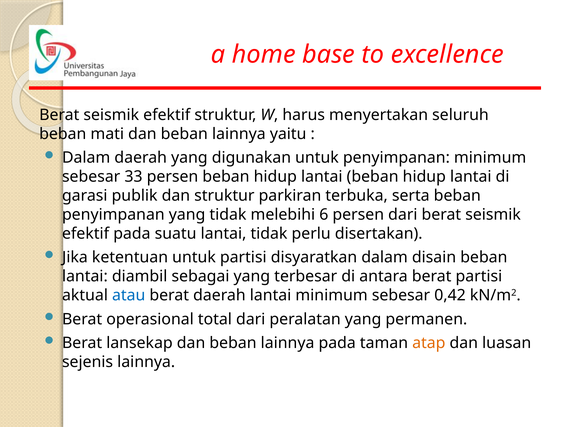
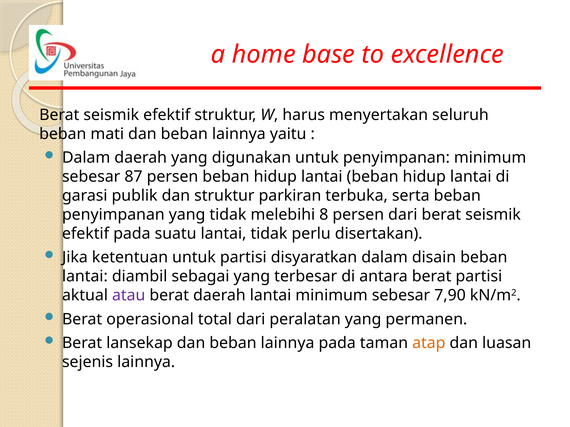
33: 33 -> 87
6: 6 -> 8
atau colour: blue -> purple
0,42: 0,42 -> 7,90
